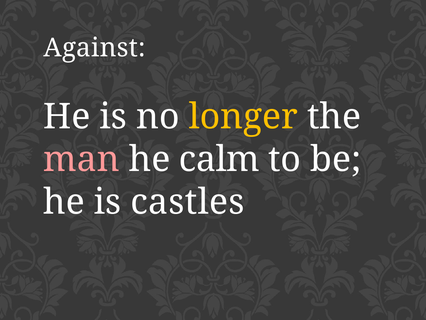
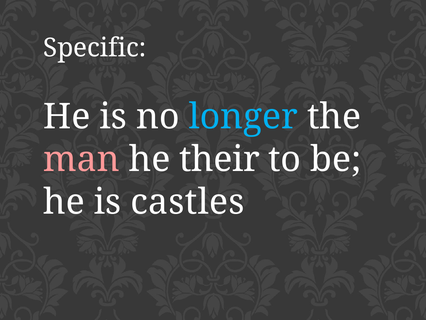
Against: Against -> Specific
longer colour: yellow -> light blue
calm: calm -> their
